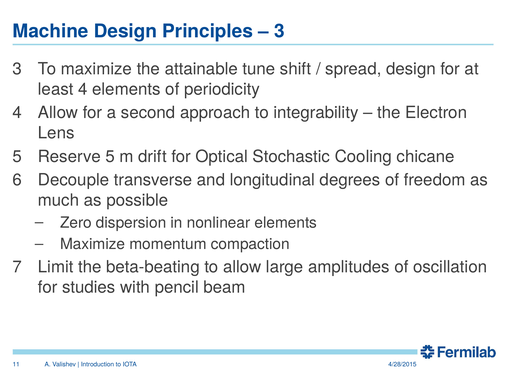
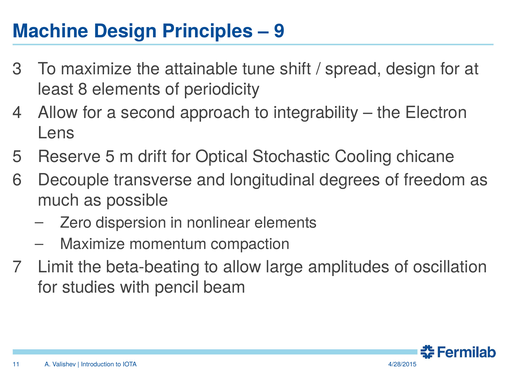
3 at (279, 31): 3 -> 9
least 4: 4 -> 8
